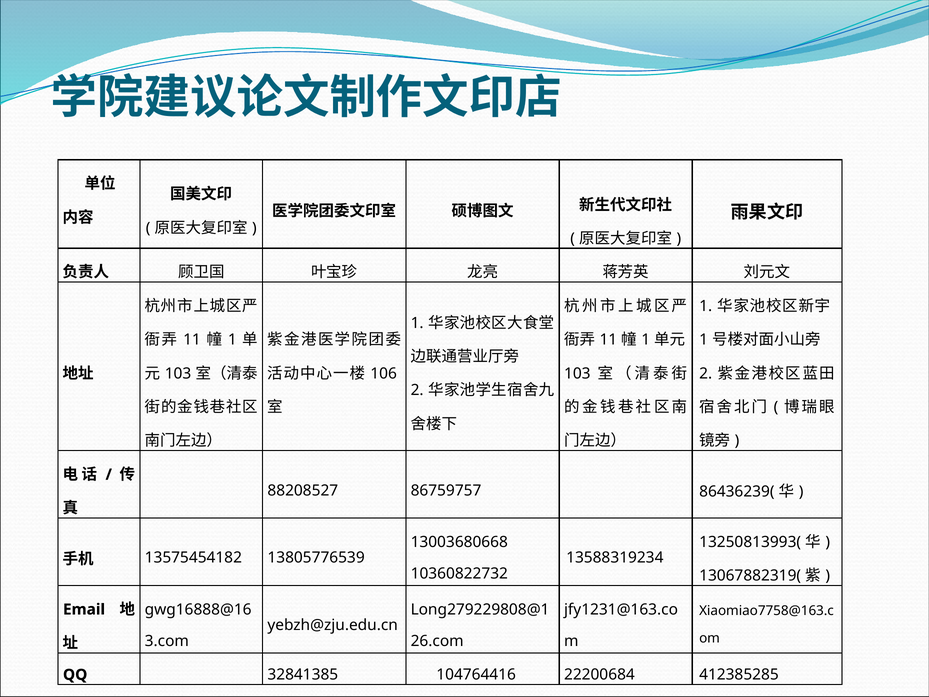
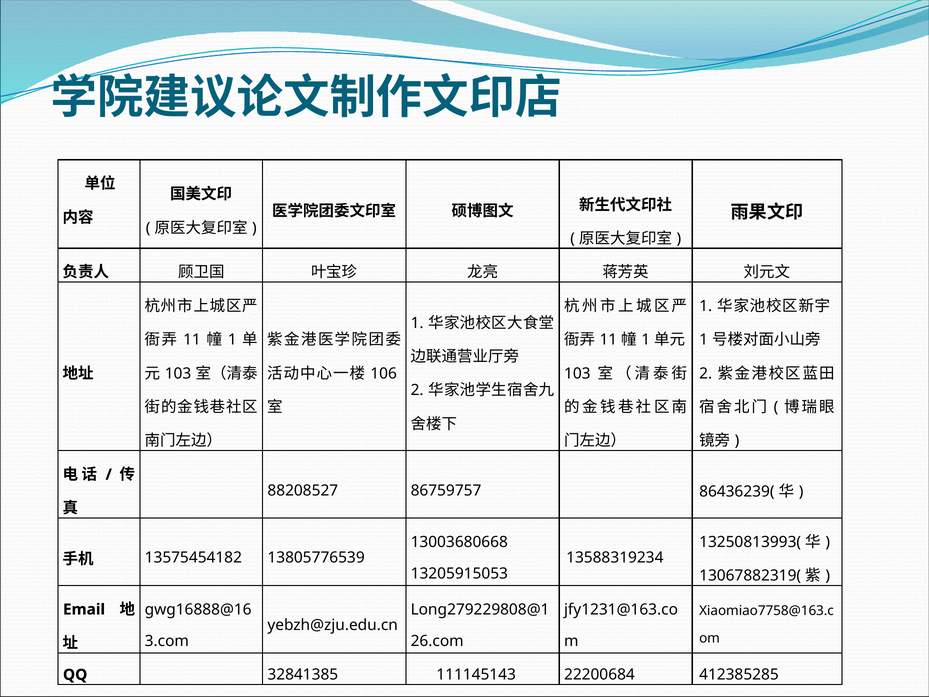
10360822732: 10360822732 -> 13205915053
104764416: 104764416 -> 111145143
